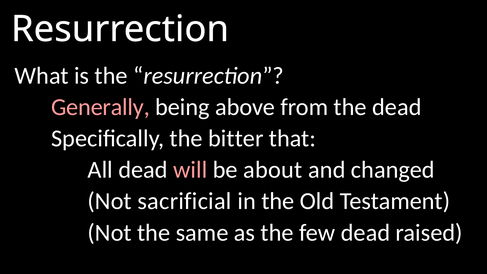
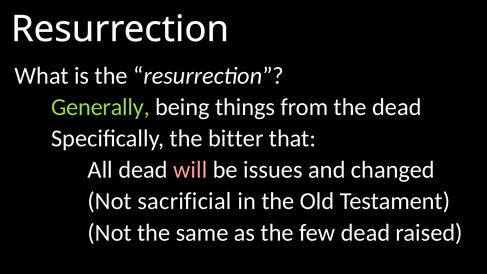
Generally colour: pink -> light green
above: above -> things
about: about -> issues
